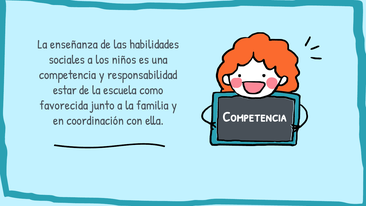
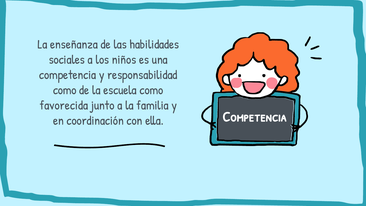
estar at (65, 90): estar -> como
